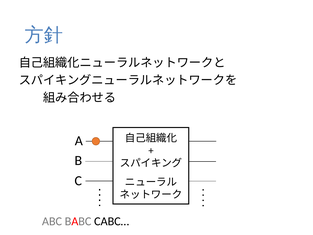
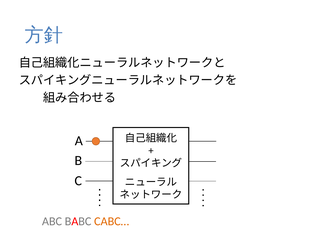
CABC… colour: black -> orange
